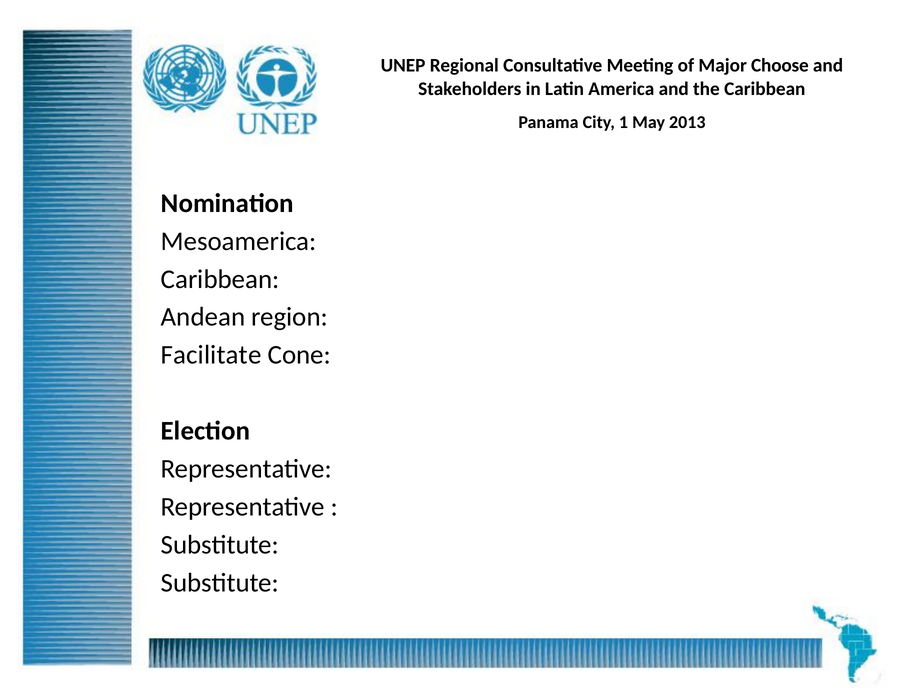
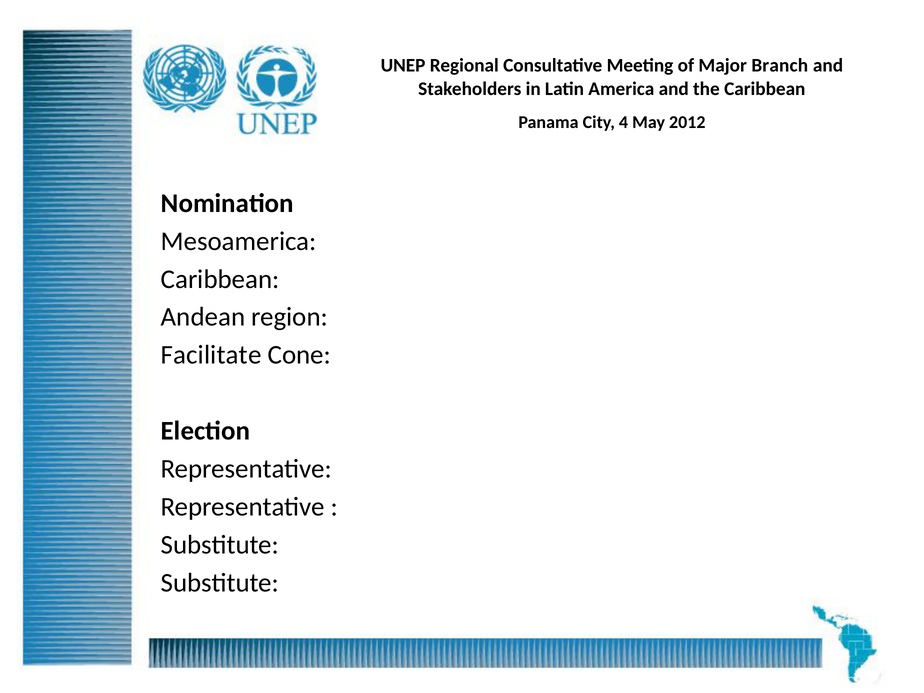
Choose: Choose -> Branch
1: 1 -> 4
2013: 2013 -> 2012
